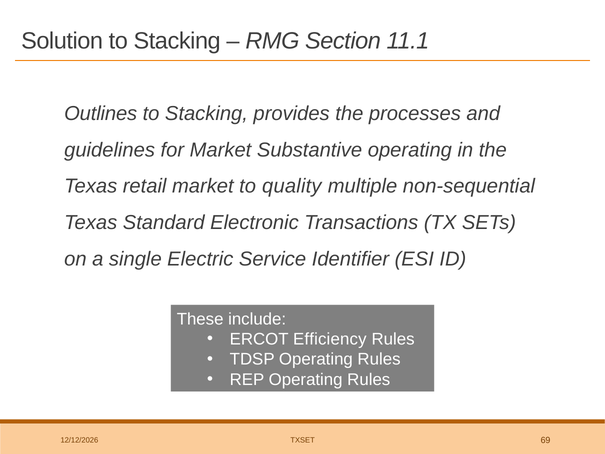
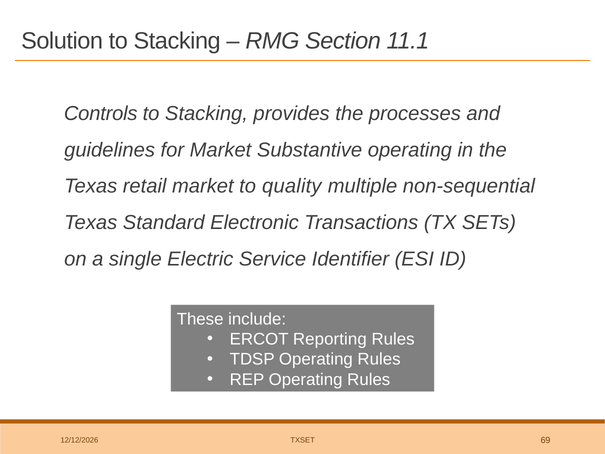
Outlines: Outlines -> Controls
Efficiency: Efficiency -> Reporting
